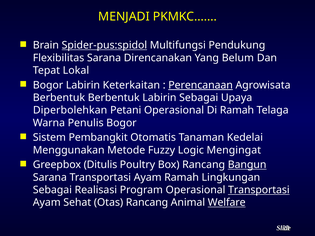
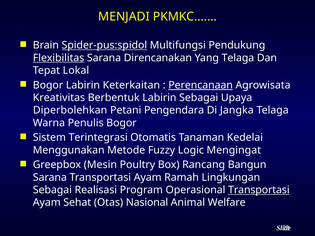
Flexibilitas underline: none -> present
Yang Belum: Belum -> Telaga
Berbentuk at (59, 98): Berbentuk -> Kreativitas
Petani Operasional: Operasional -> Pengendara
Di Ramah: Ramah -> Jangka
Pembangkit: Pembangkit -> Terintegrasi
Ditulis: Ditulis -> Mesin
Bangun underline: present -> none
Otas Rancang: Rancang -> Nasional
Welfare underline: present -> none
